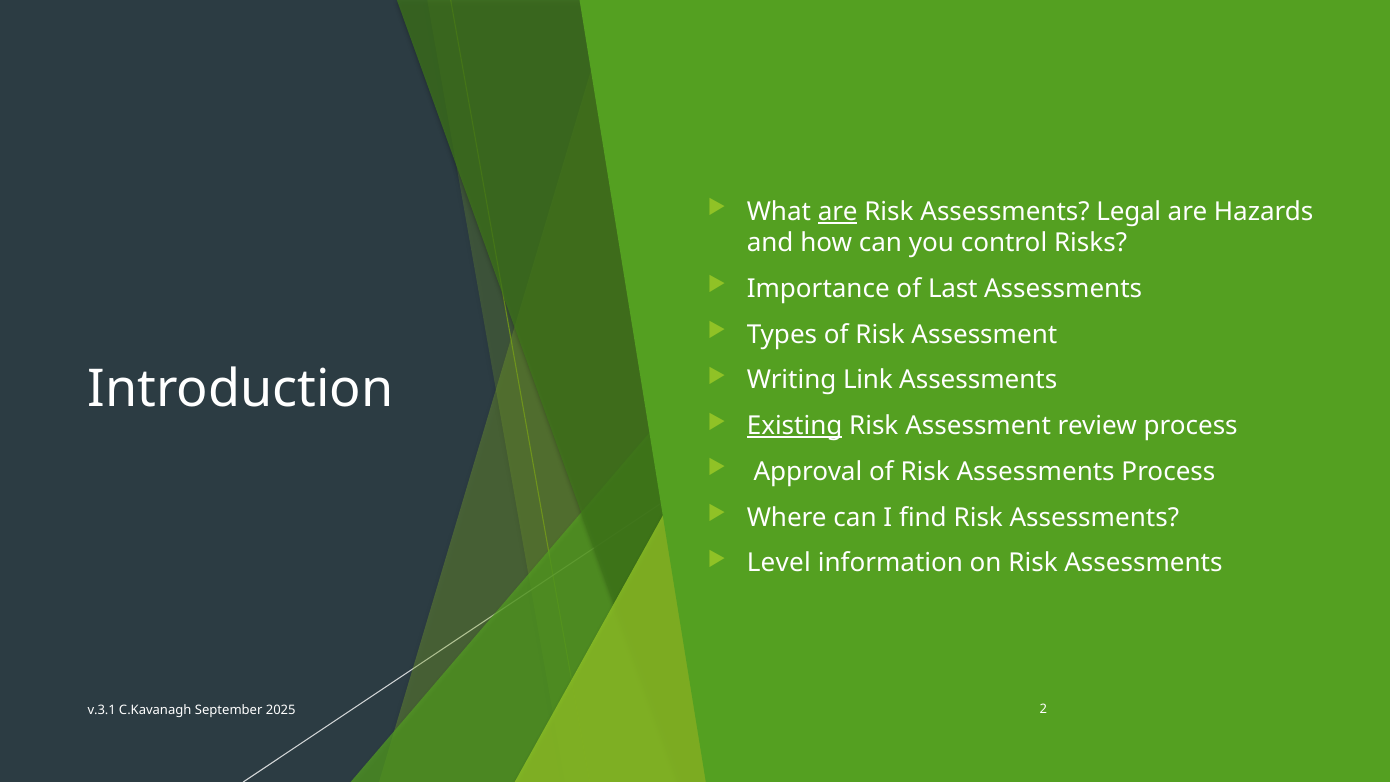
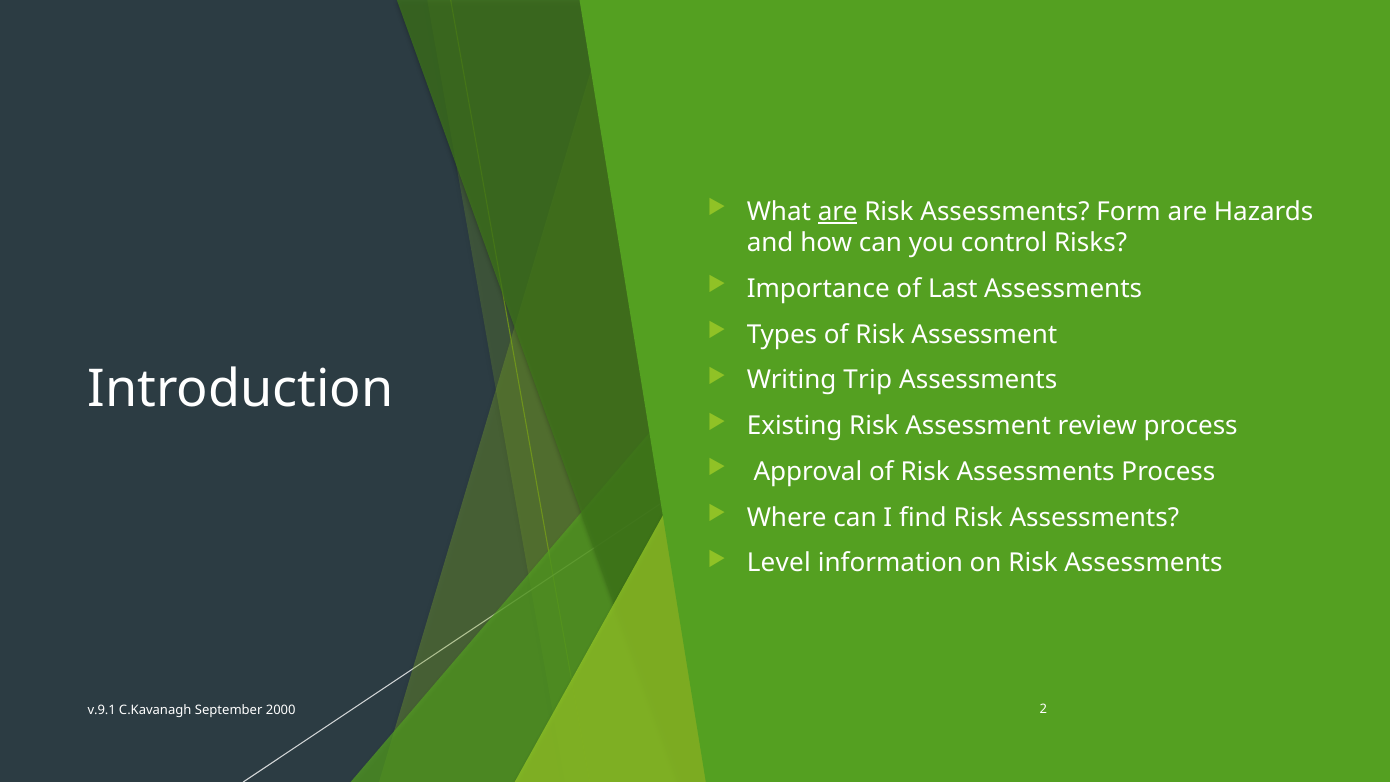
Legal: Legal -> Form
Link: Link -> Trip
Existing underline: present -> none
v.3.1: v.3.1 -> v.9.1
2025: 2025 -> 2000
